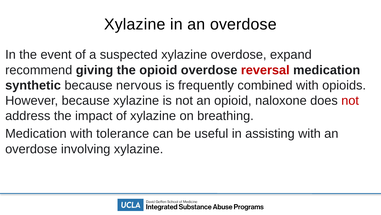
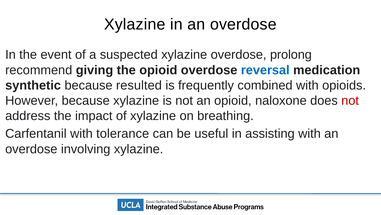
expand: expand -> prolong
reversal colour: red -> blue
nervous: nervous -> resulted
Medication at (36, 133): Medication -> Carfentanil
